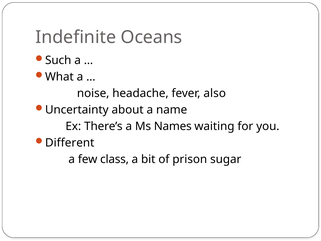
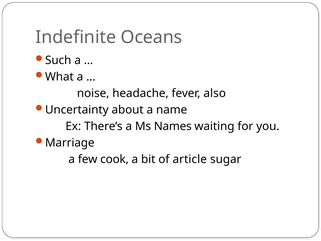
Different: Different -> Marriage
class: class -> cook
prison: prison -> article
